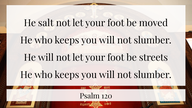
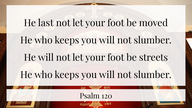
salt: salt -> last
